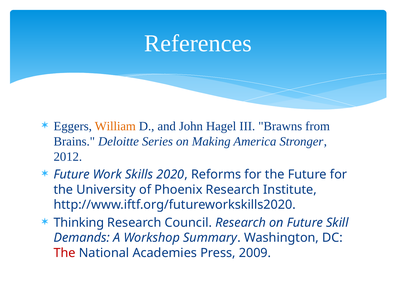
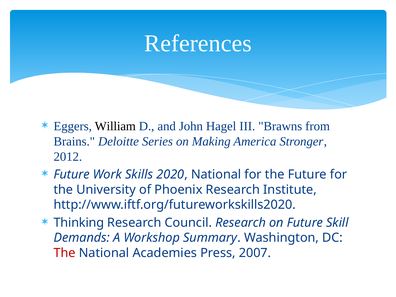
William colour: orange -> black
2020 Reforms: Reforms -> National
2009: 2009 -> 2007
